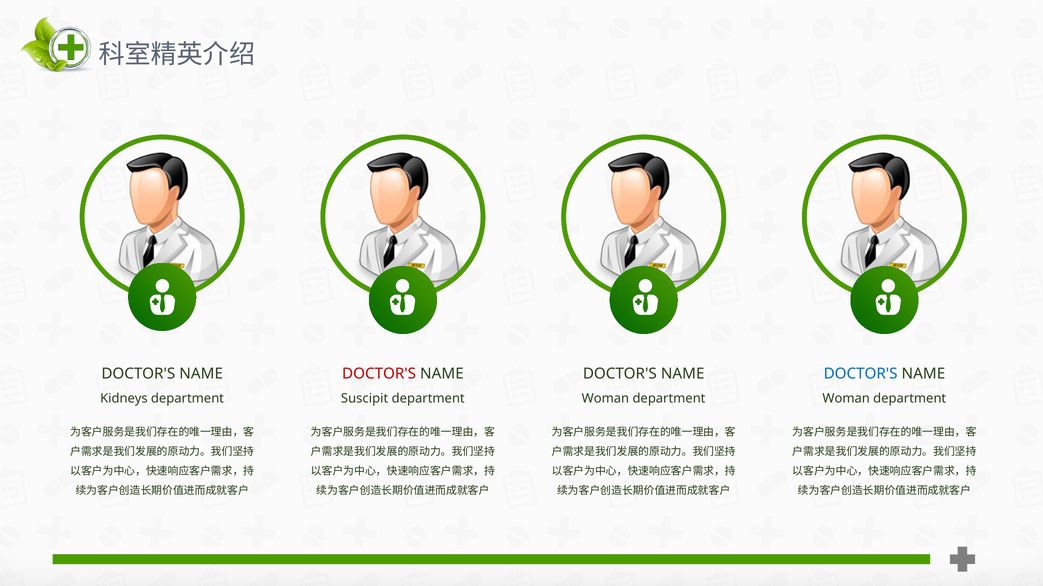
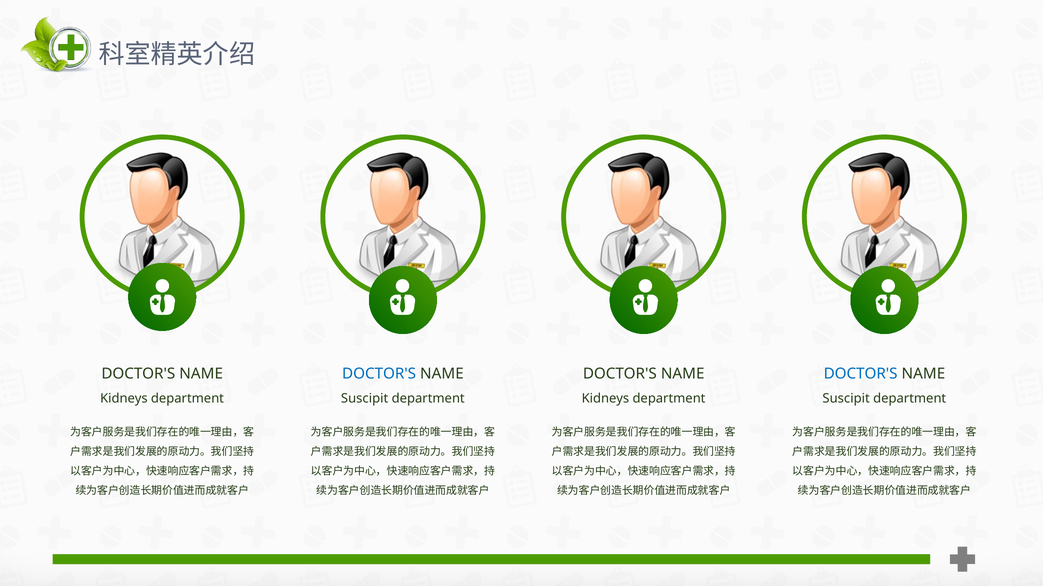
DOCTOR'S at (379, 374) colour: red -> blue
Woman at (605, 399): Woman -> Kidneys
Woman at (846, 399): Woman -> Suscipit
